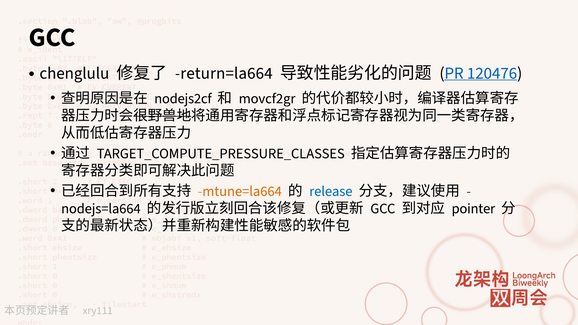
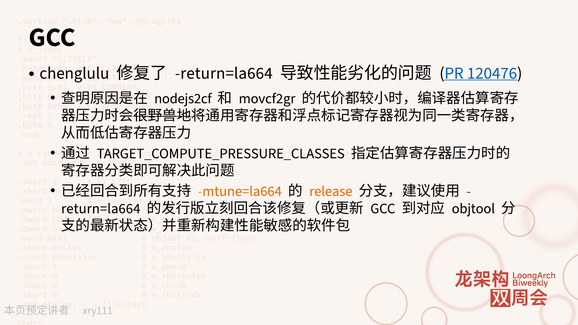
release colour: blue -> orange
nodejs=la664 at (101, 209): nodejs=la664 -> return=la664
pointer: pointer -> objtool
